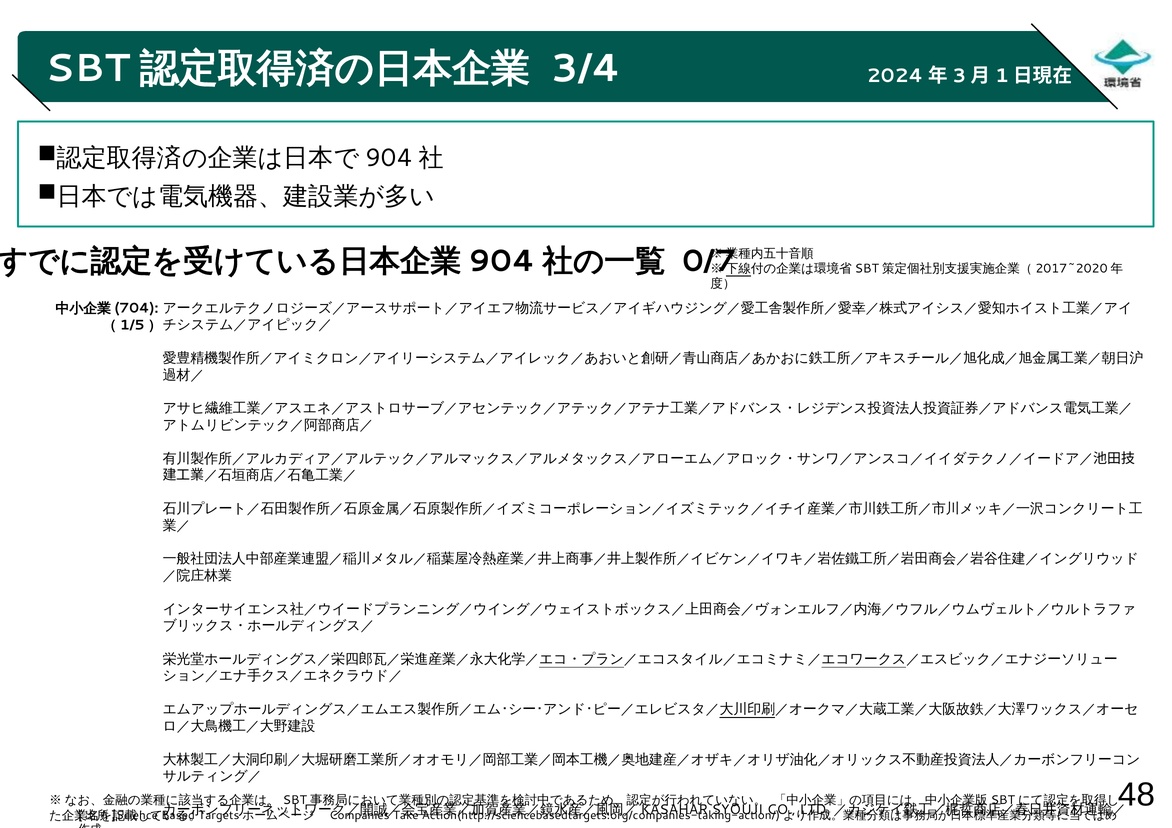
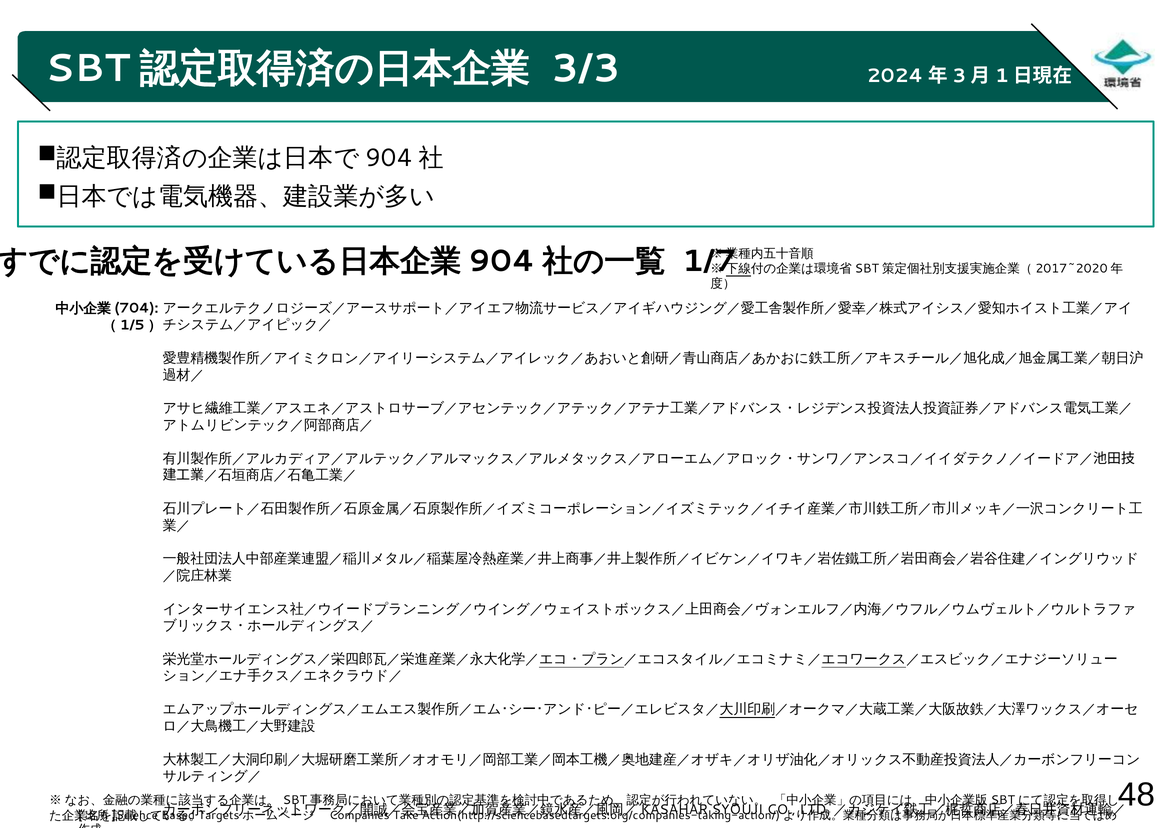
3/4: 3/4 -> 3/3
0/7: 0/7 -> 1/7
